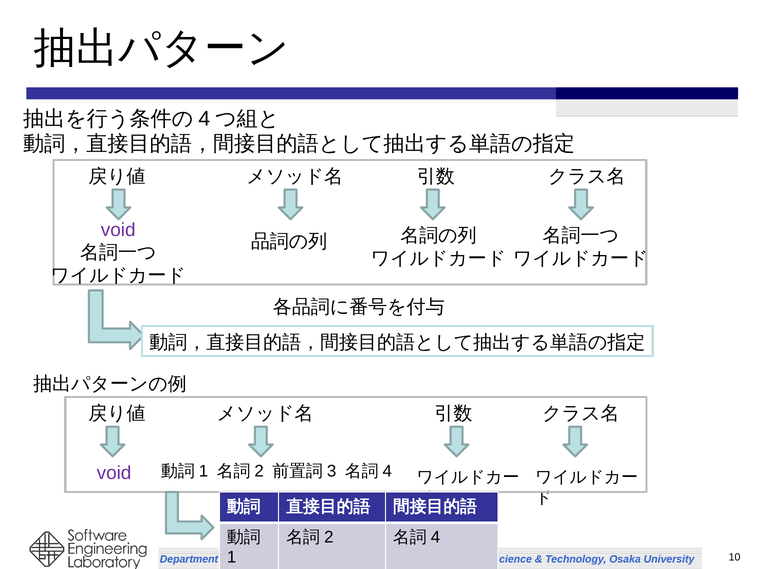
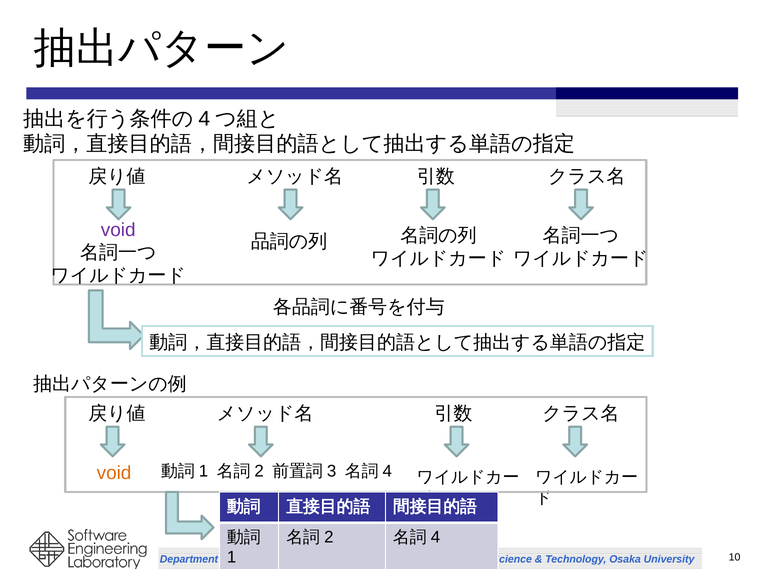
void at (114, 473) colour: purple -> orange
